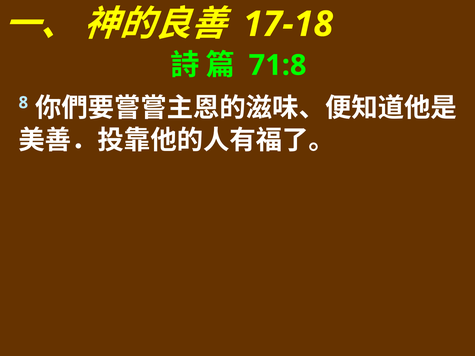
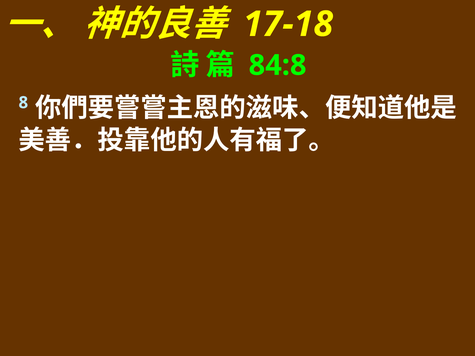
71:8: 71:8 -> 84:8
